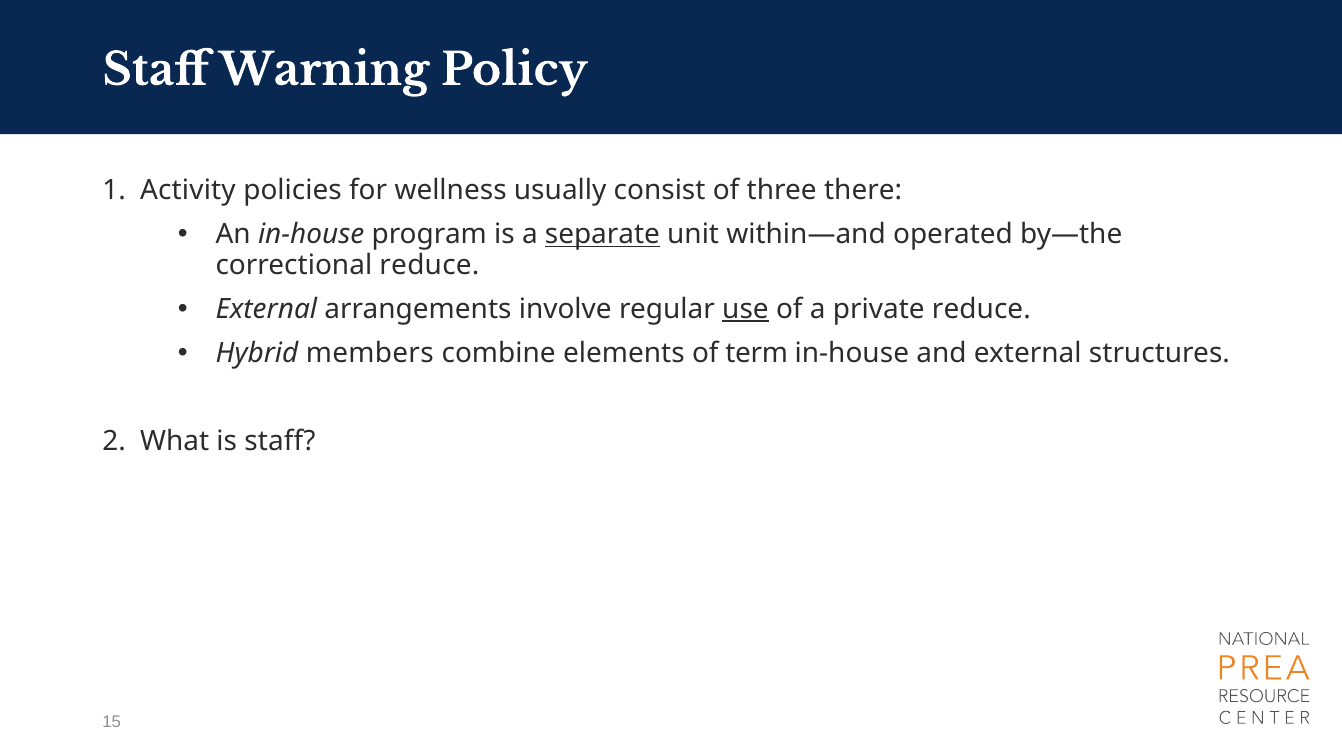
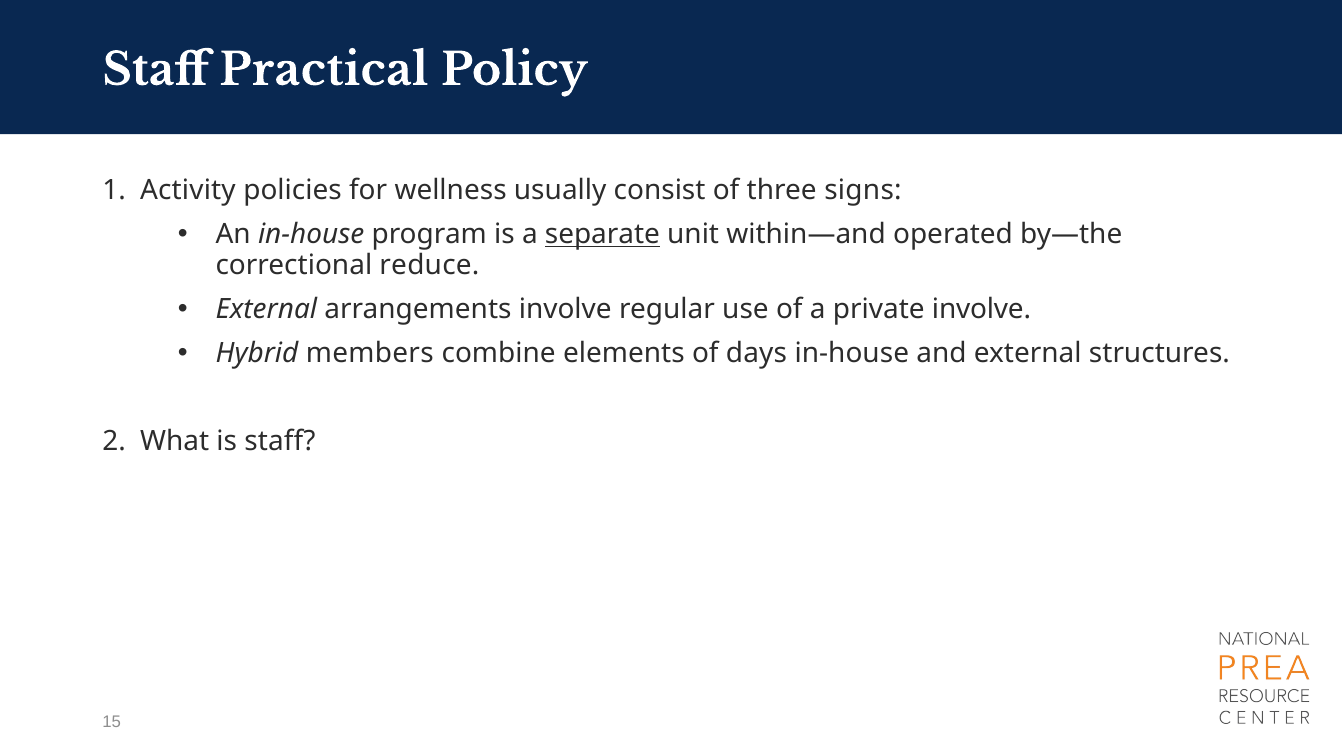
Warning: Warning -> Practical
there: there -> signs
use underline: present -> none
private reduce: reduce -> involve
term: term -> days
